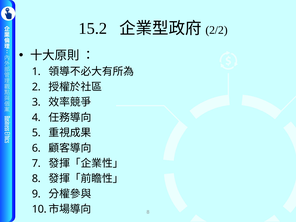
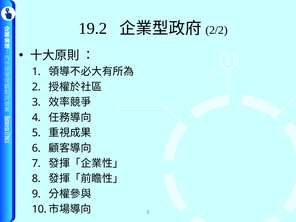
15.2: 15.2 -> 19.2
